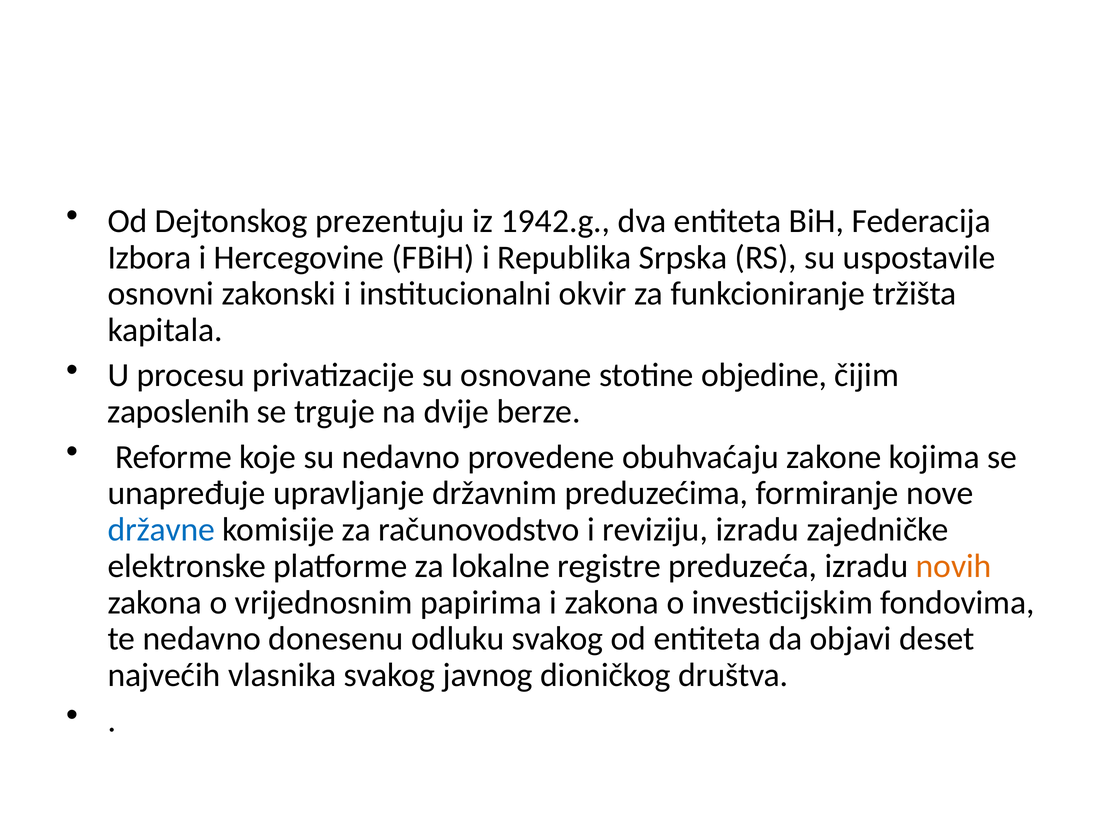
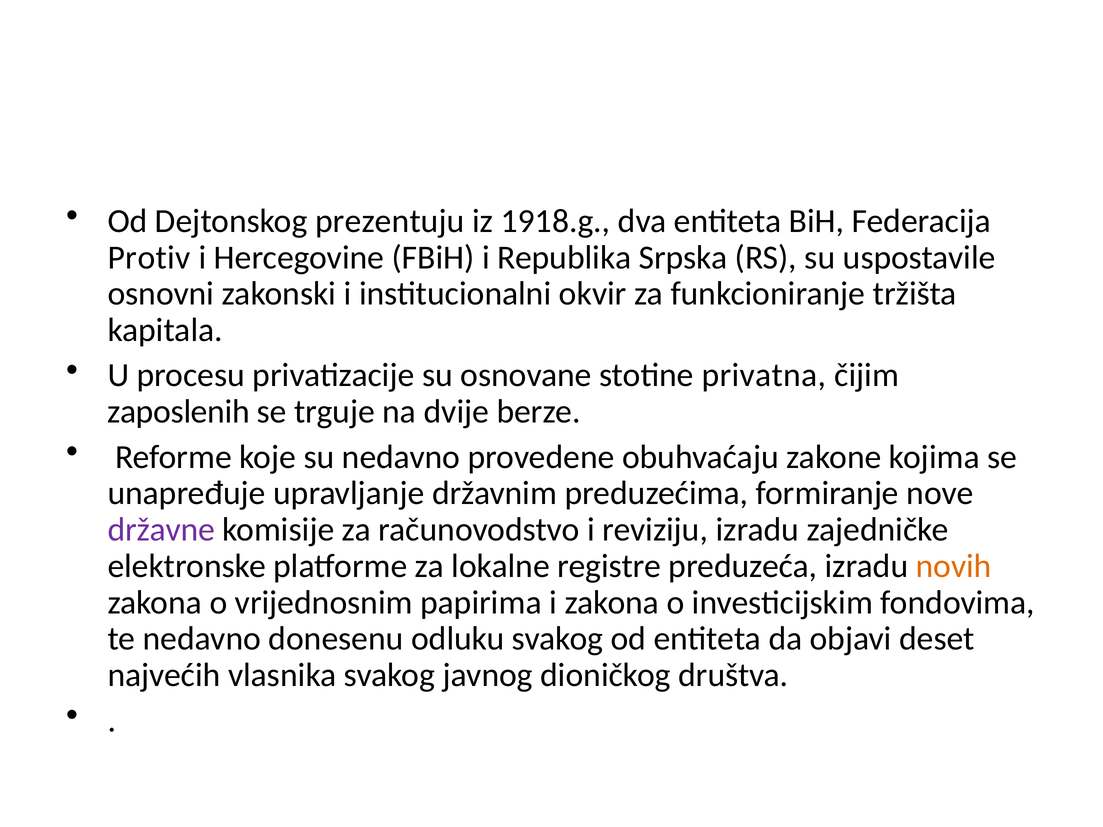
1942.g: 1942.g -> 1918.g
Izbora: Izbora -> Protiv
objedine: objedine -> privatna
državne colour: blue -> purple
